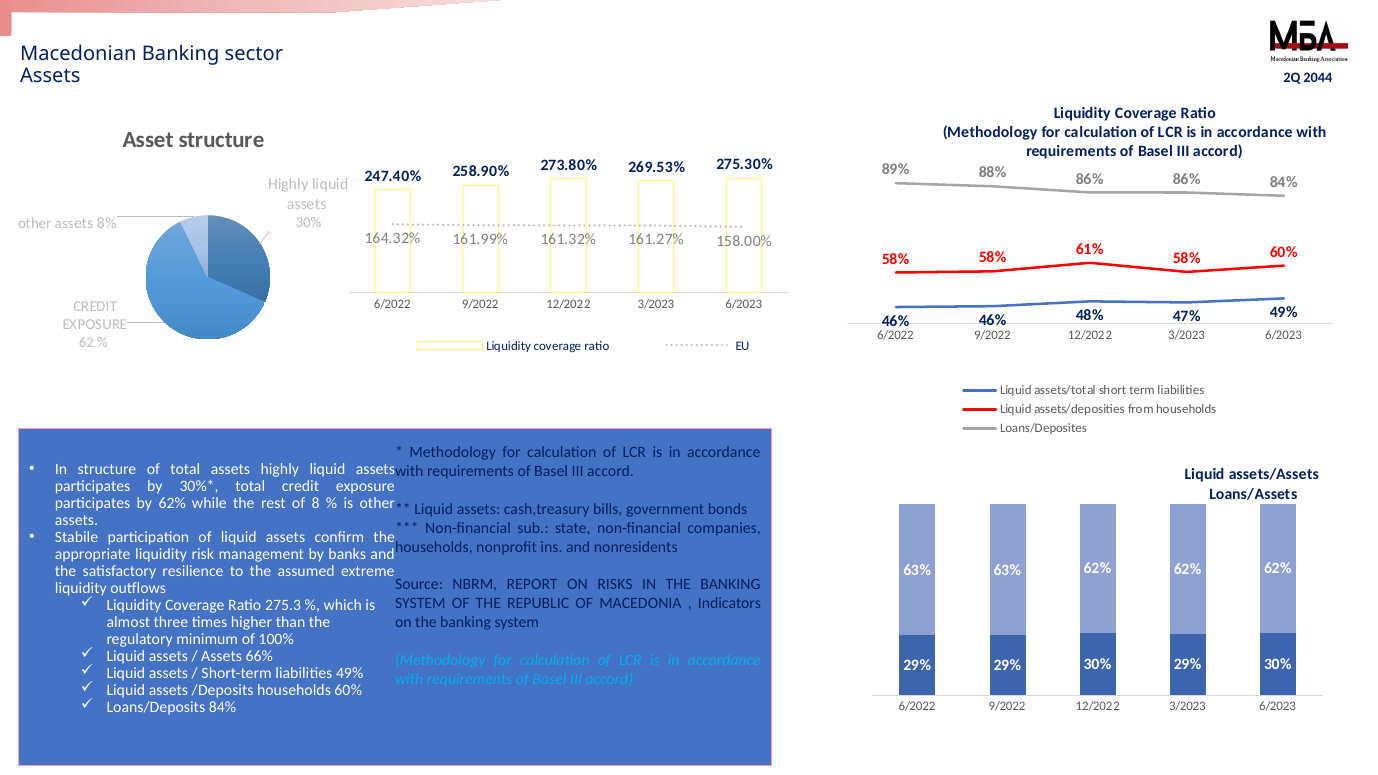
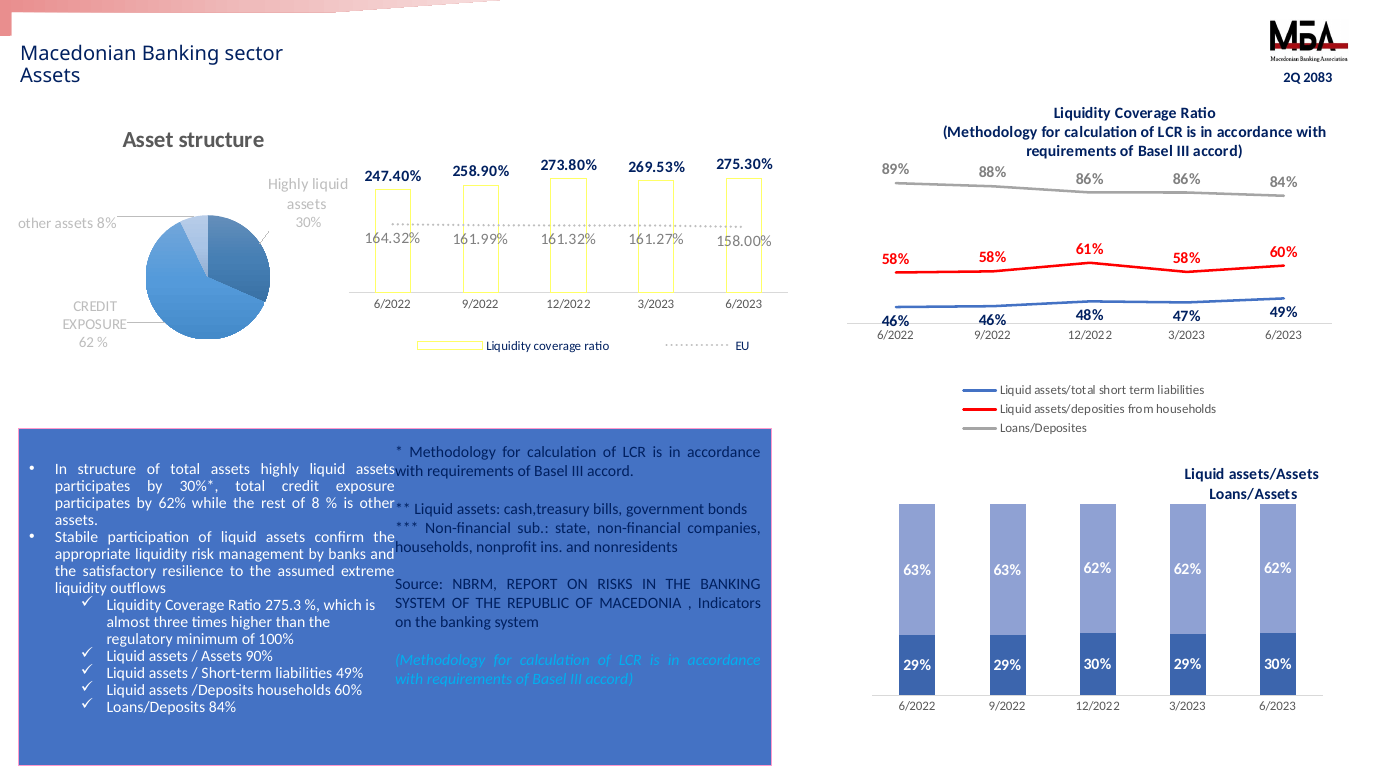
2044: 2044 -> 2083
66%: 66% -> 90%
